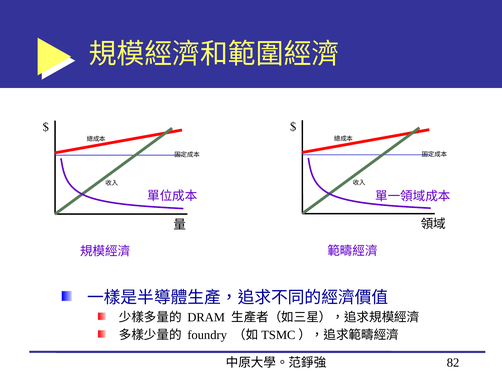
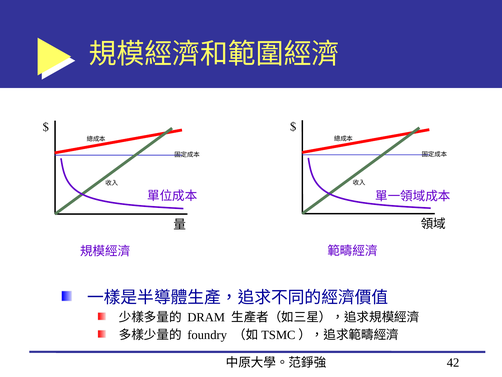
82: 82 -> 42
